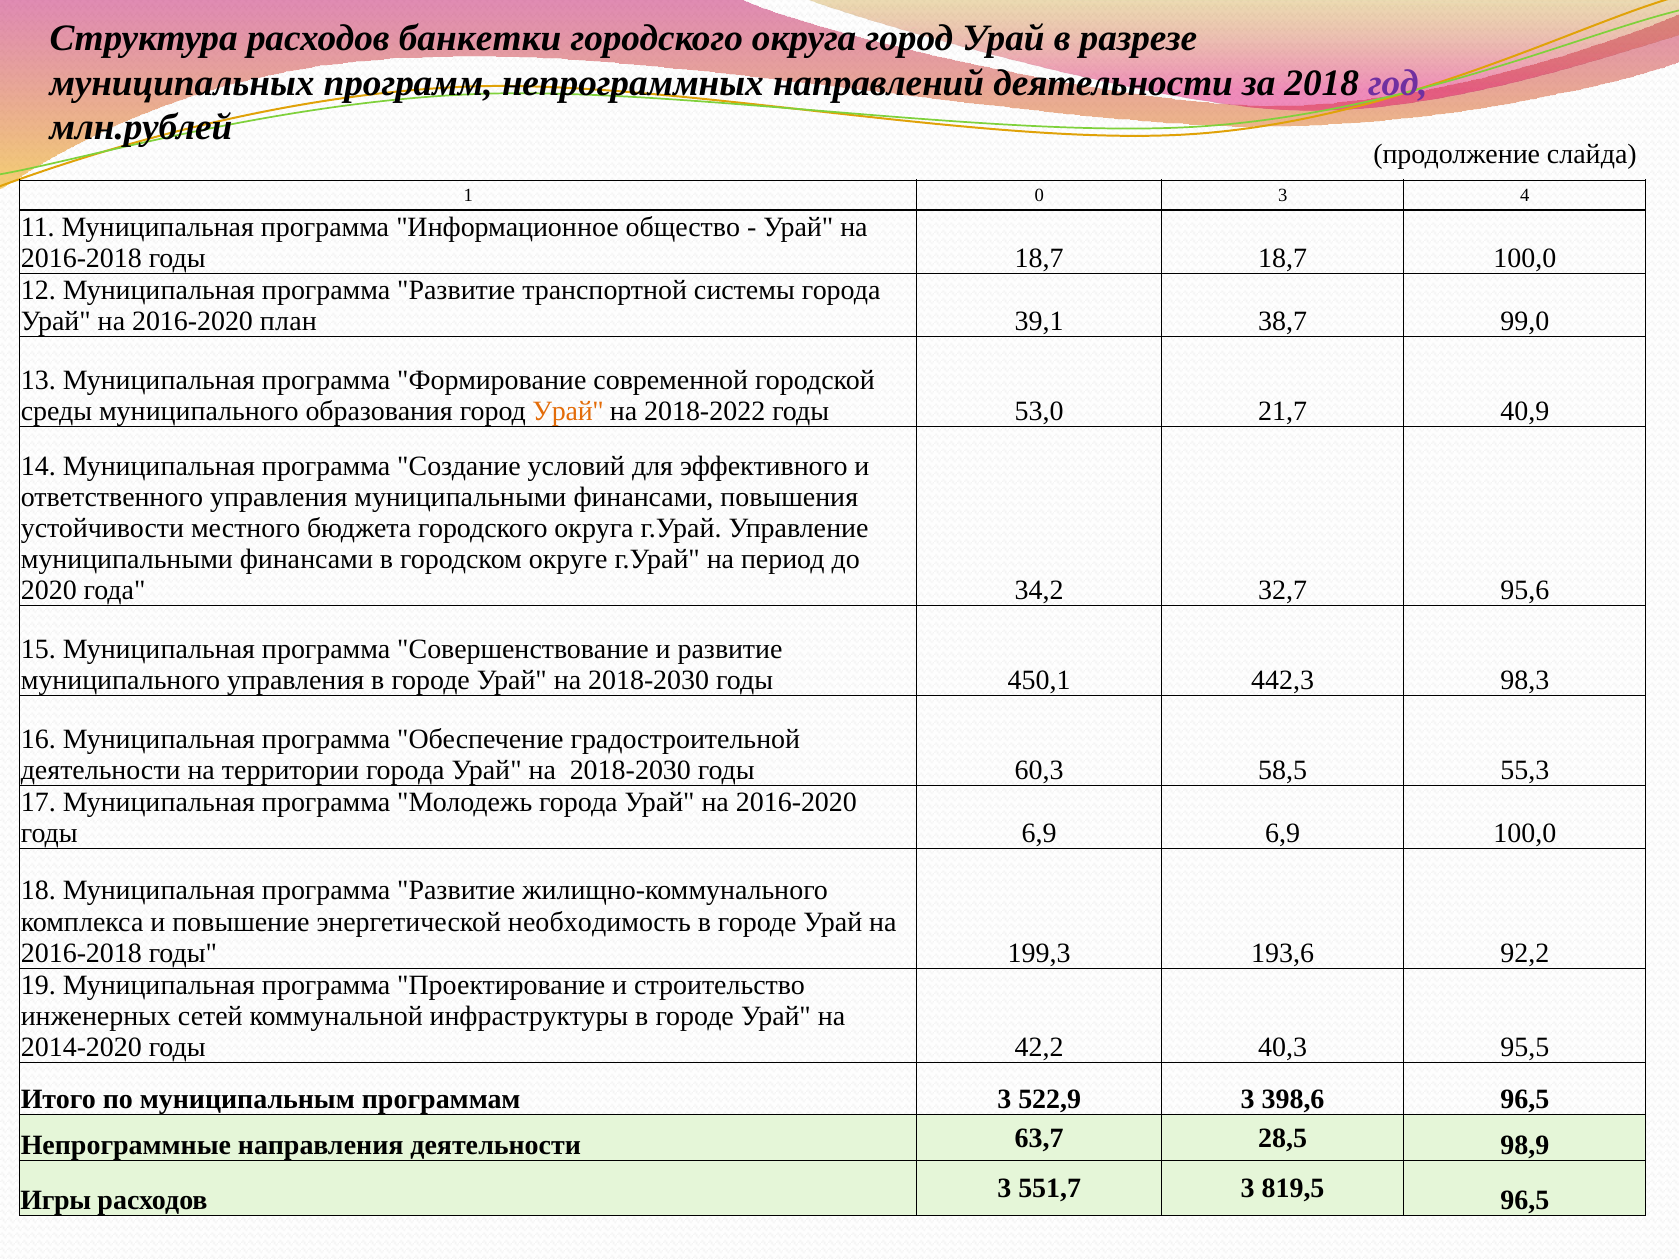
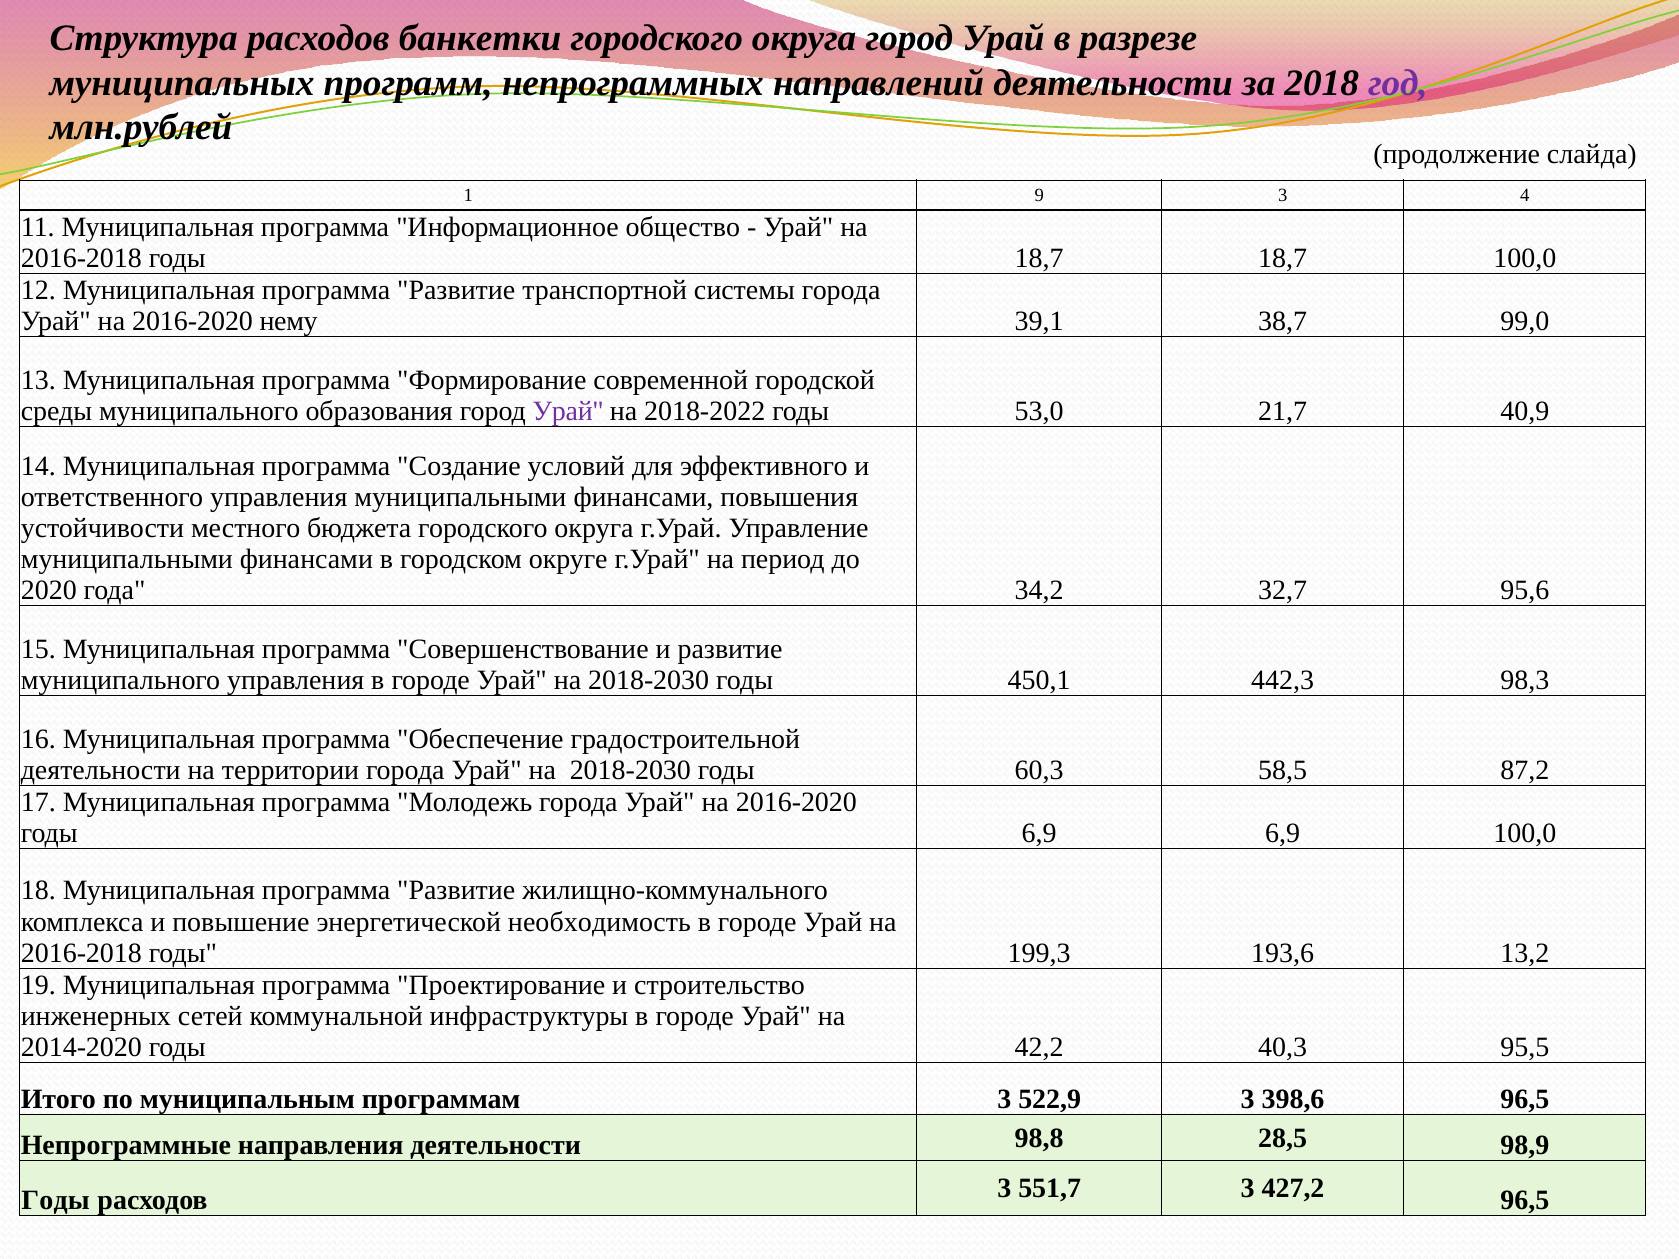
0: 0 -> 9
план: план -> нему
Урай at (568, 411) colour: orange -> purple
55,3: 55,3 -> 87,2
92,2: 92,2 -> 13,2
63,7: 63,7 -> 98,8
Игры at (56, 1200): Игры -> Годы
819,5: 819,5 -> 427,2
